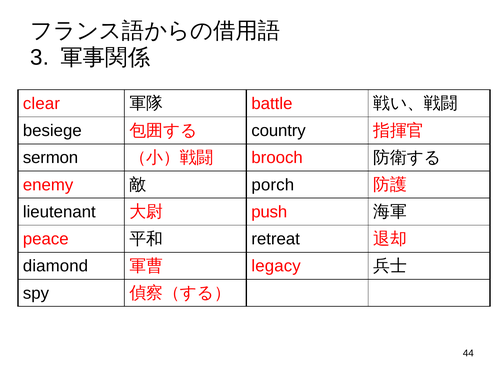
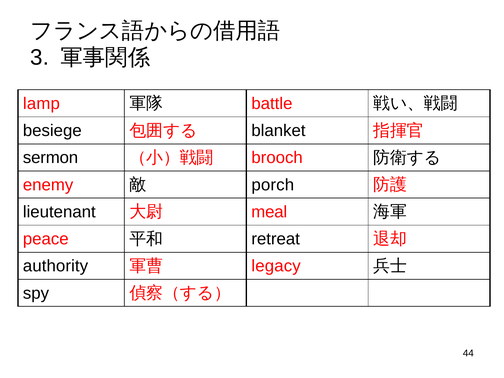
clear: clear -> lamp
country: country -> blanket
push: push -> meal
diamond: diamond -> authority
